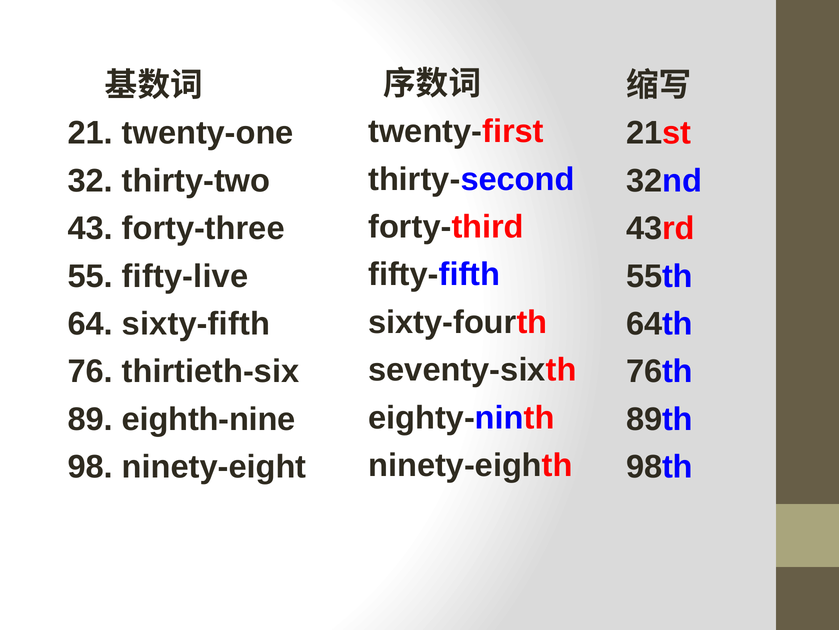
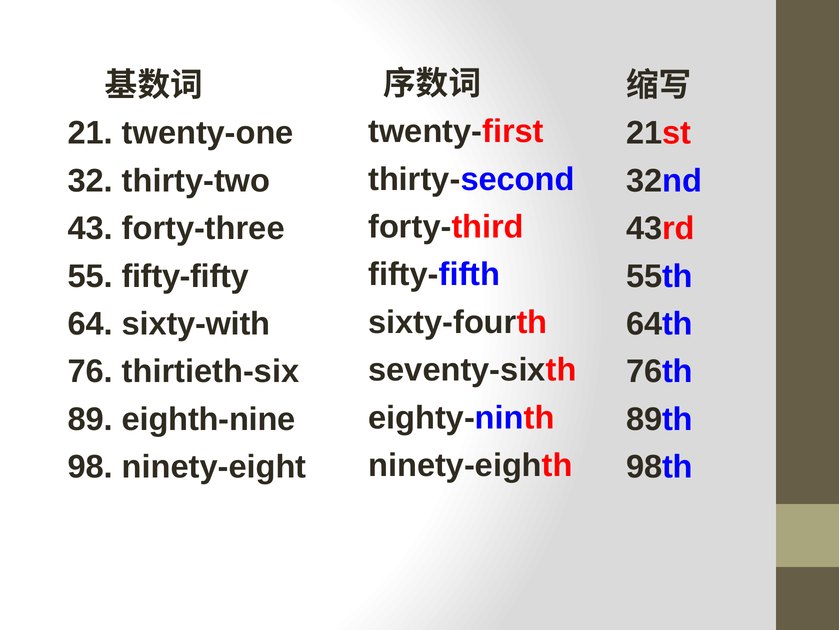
fifty-live: fifty-live -> fifty-fifty
sixty-fifth: sixty-fifth -> sixty-with
